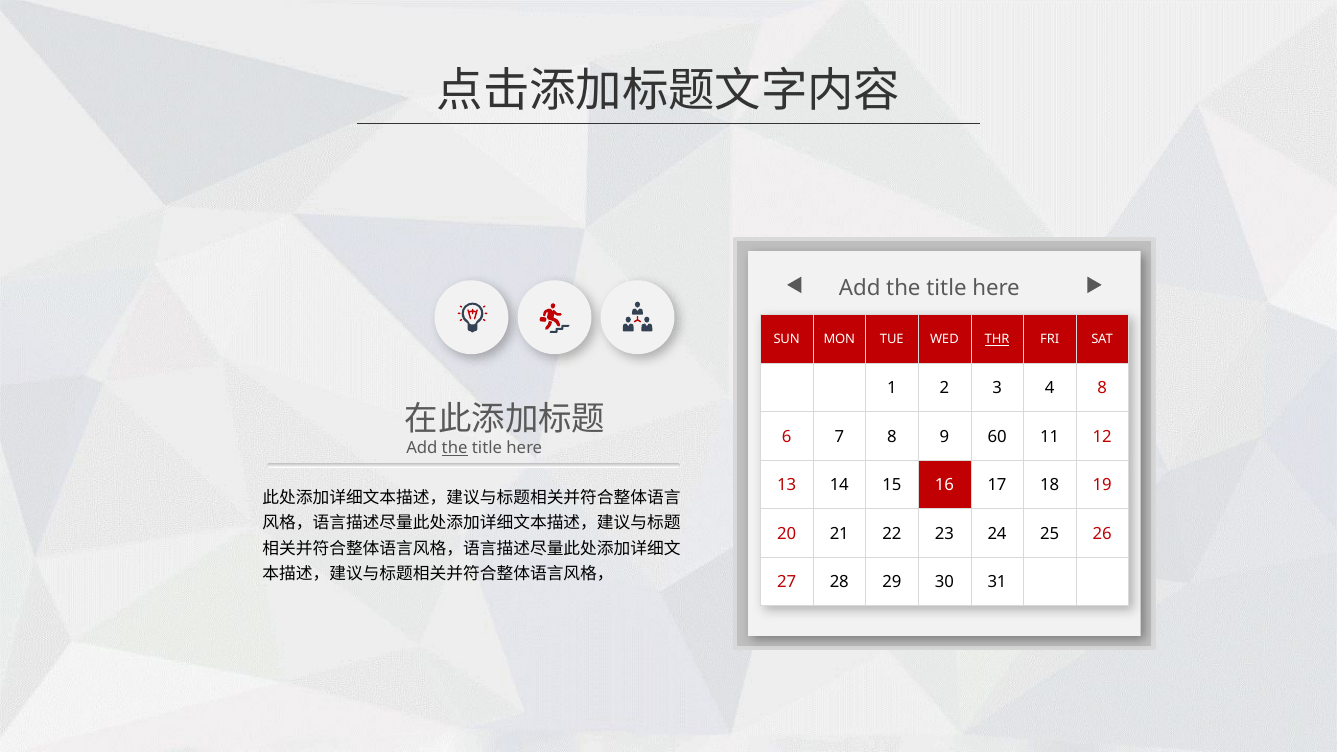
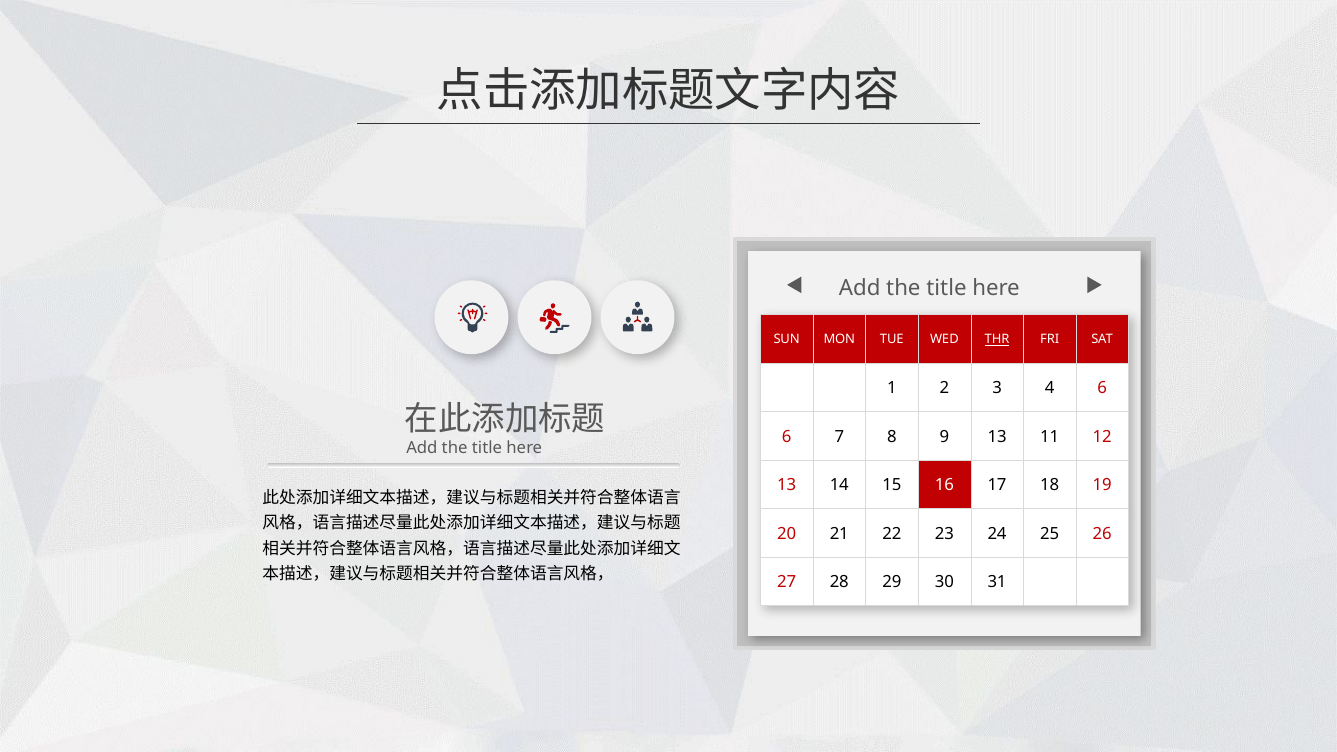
4 8: 8 -> 6
9 60: 60 -> 13
the at (455, 448) underline: present -> none
